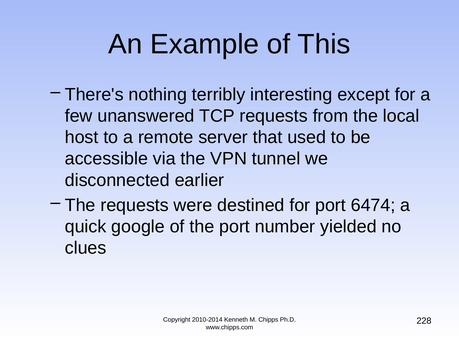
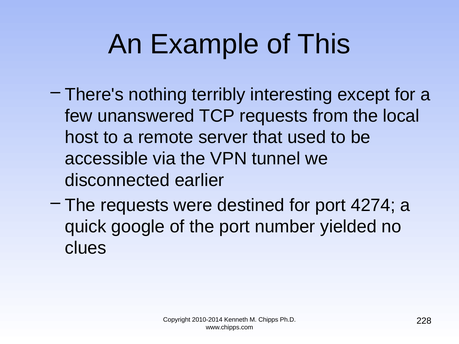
6474: 6474 -> 4274
